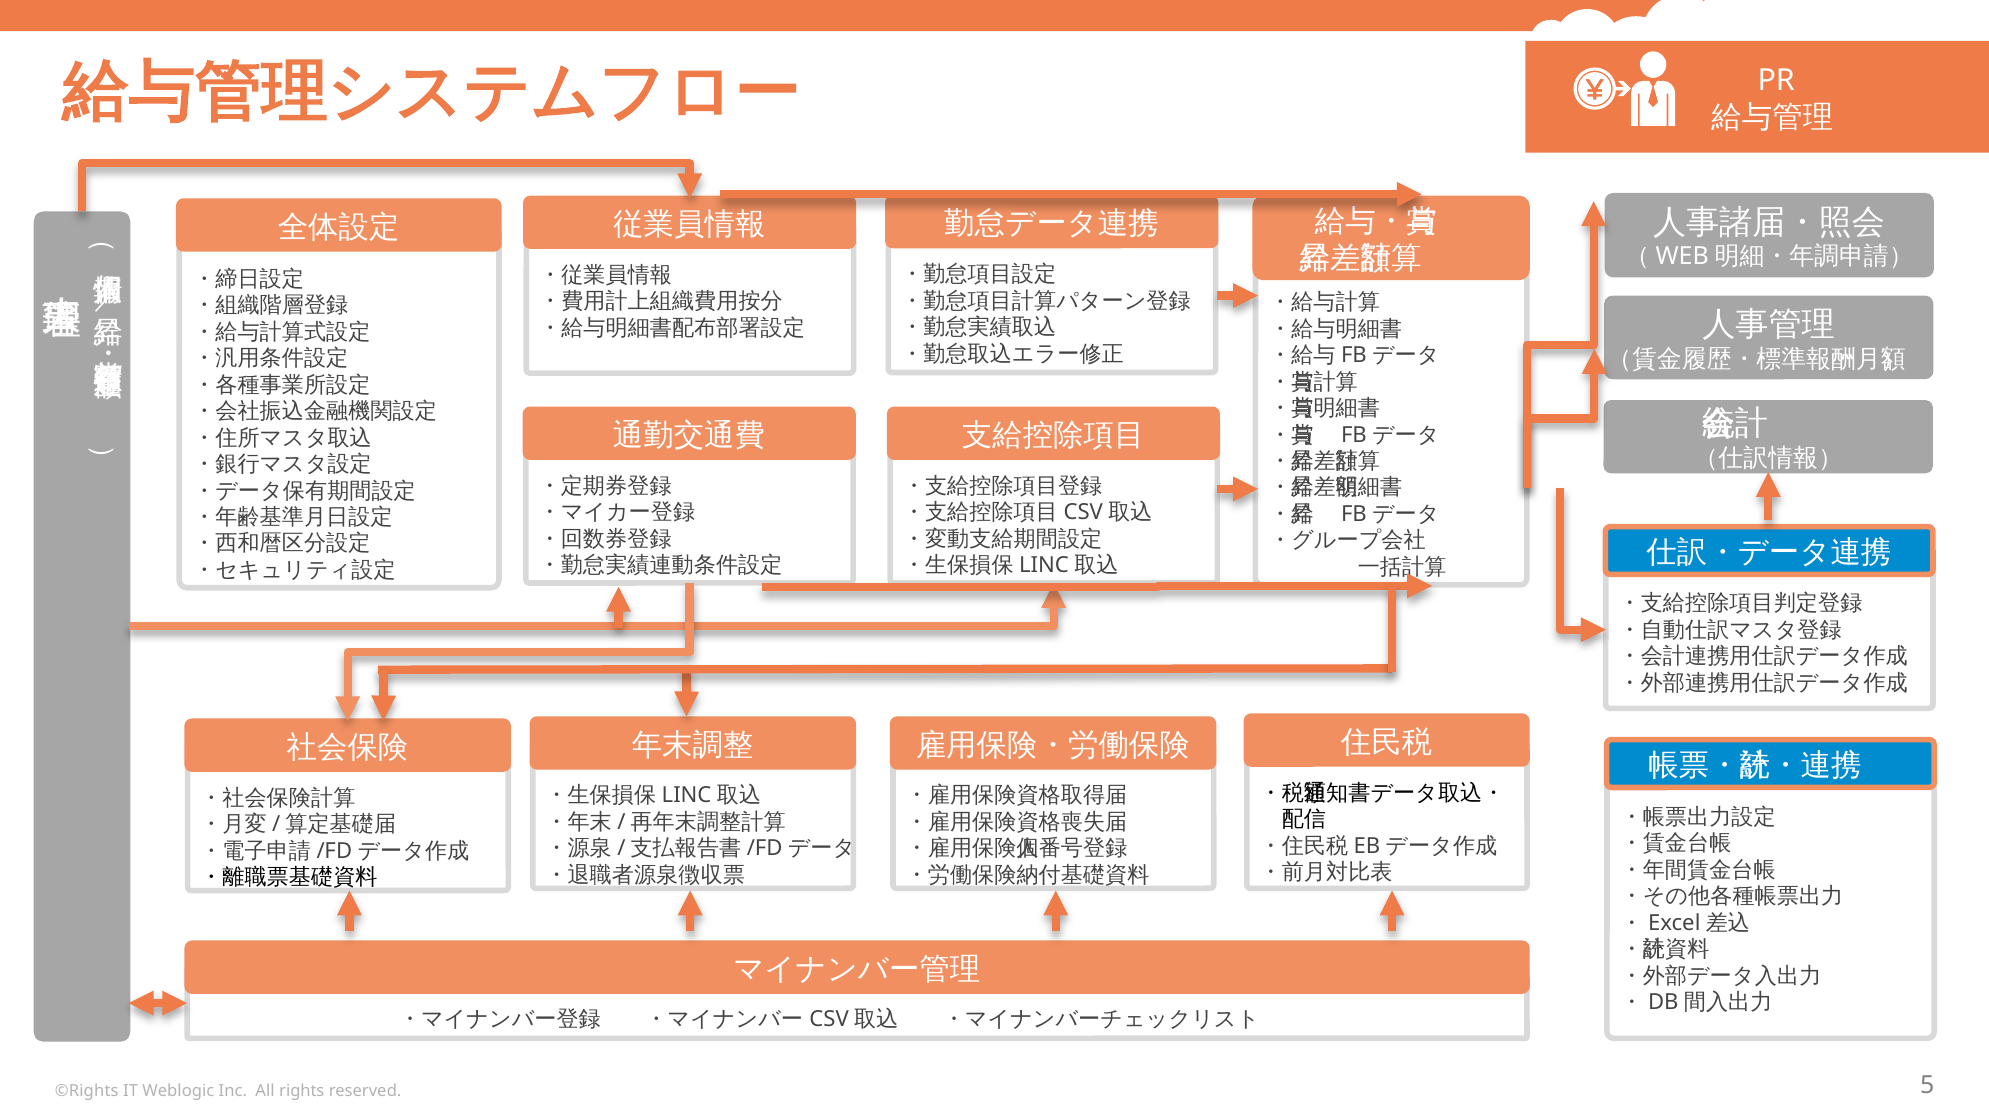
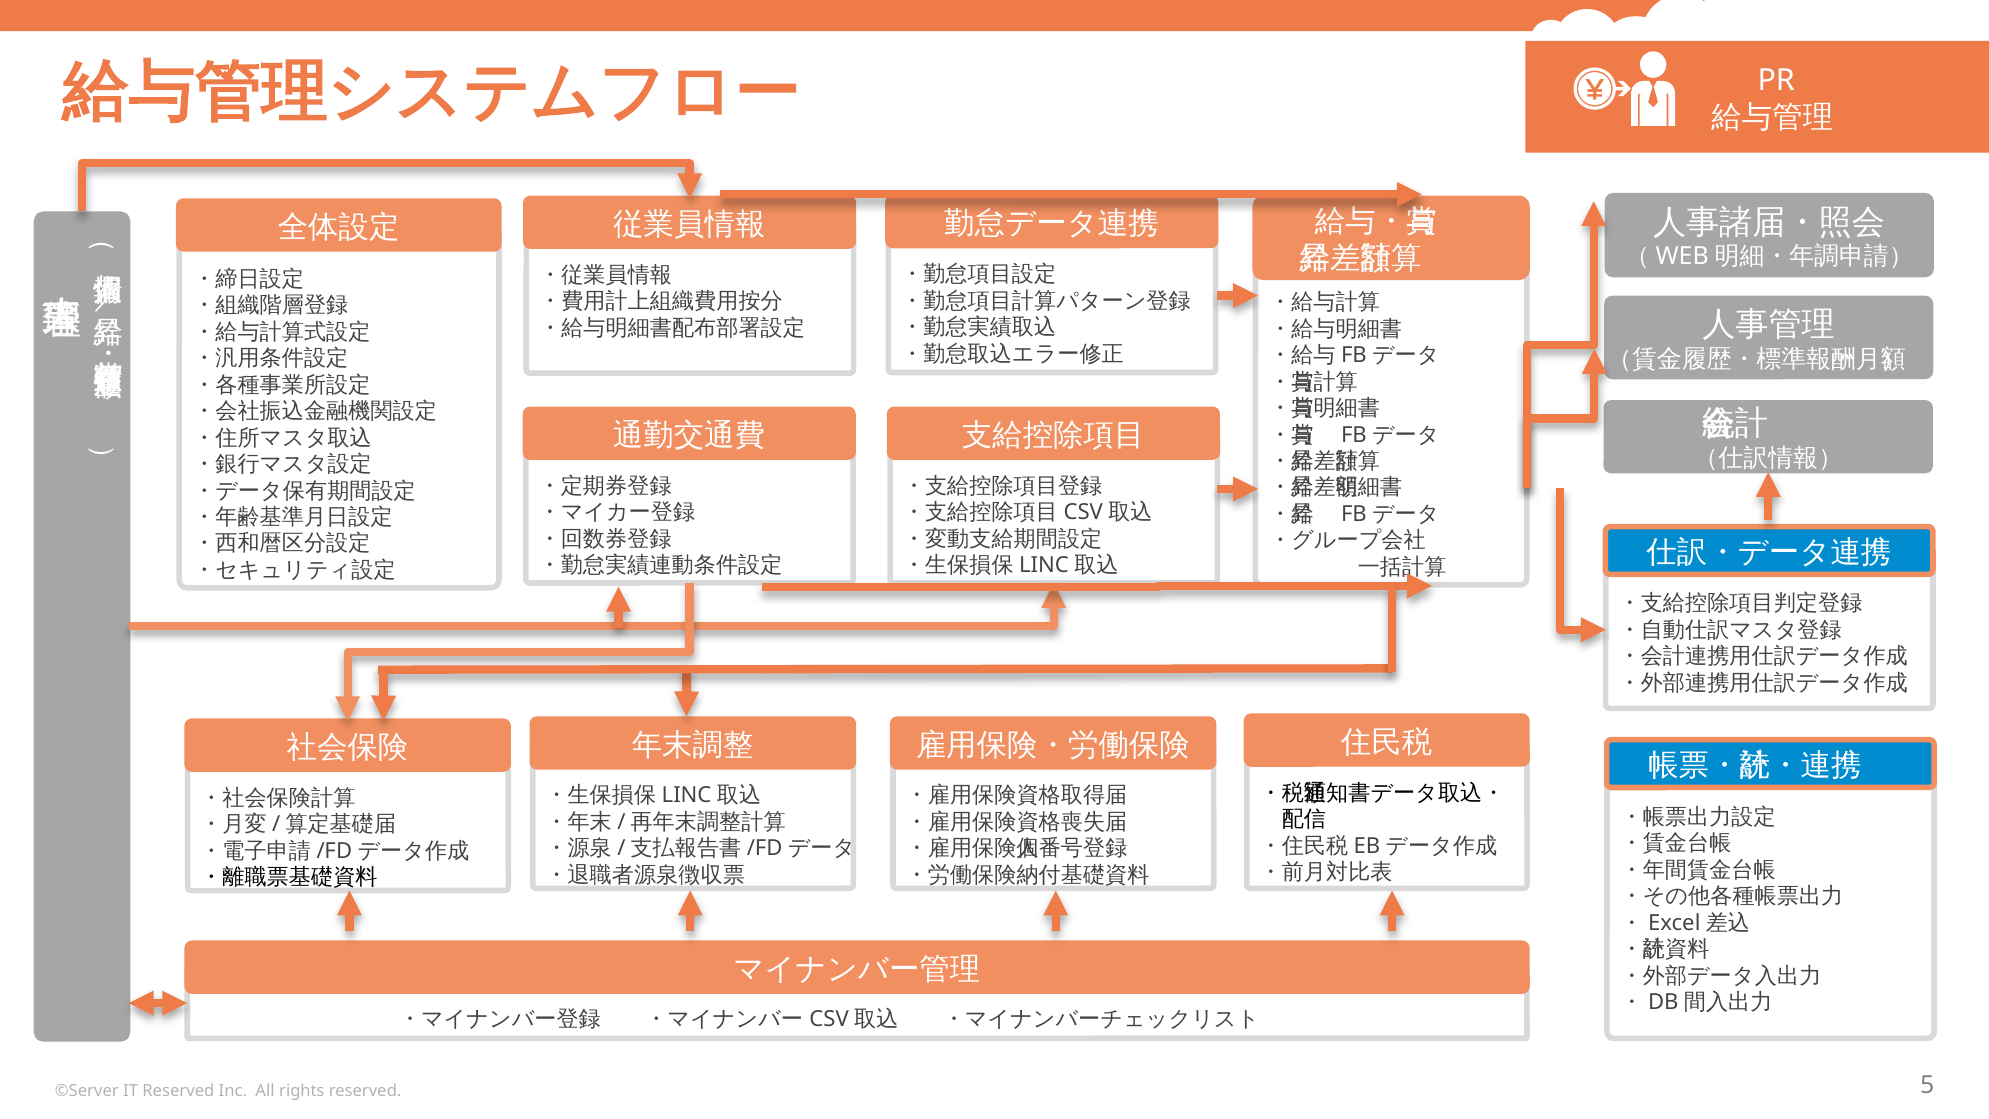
©Rights: ©Rights -> ©Server
IT Weblogic: Weblogic -> Reserved
